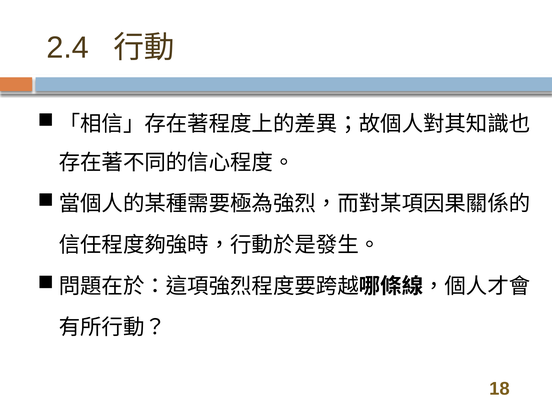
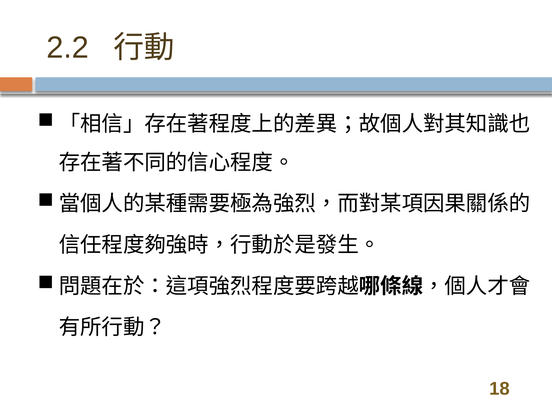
2.4: 2.4 -> 2.2
